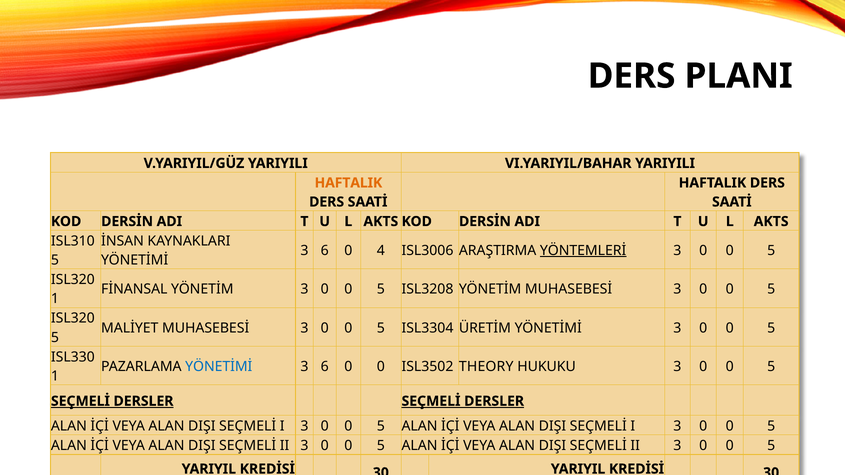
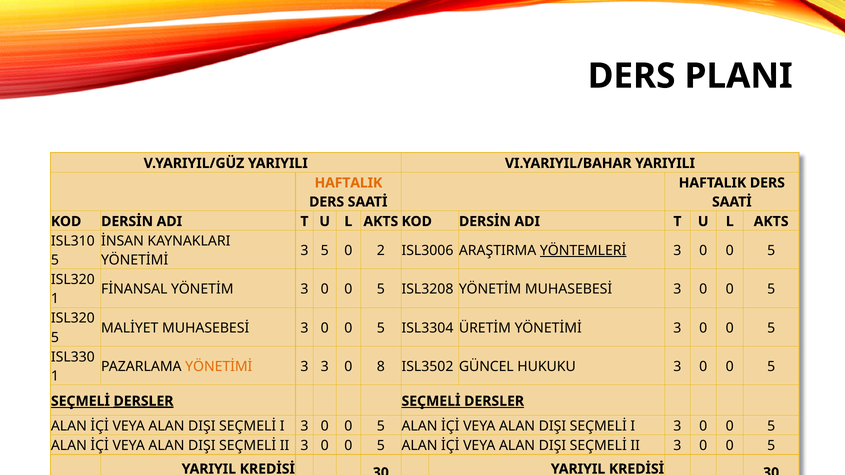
6 at (325, 251): 6 -> 5
4: 4 -> 2
YÖNETİMİ at (219, 367) colour: blue -> orange
6 at (325, 367): 6 -> 3
0 at (381, 367): 0 -> 8
THEORY: THEORY -> GÜNCEL
DERSLER at (143, 401) underline: none -> present
